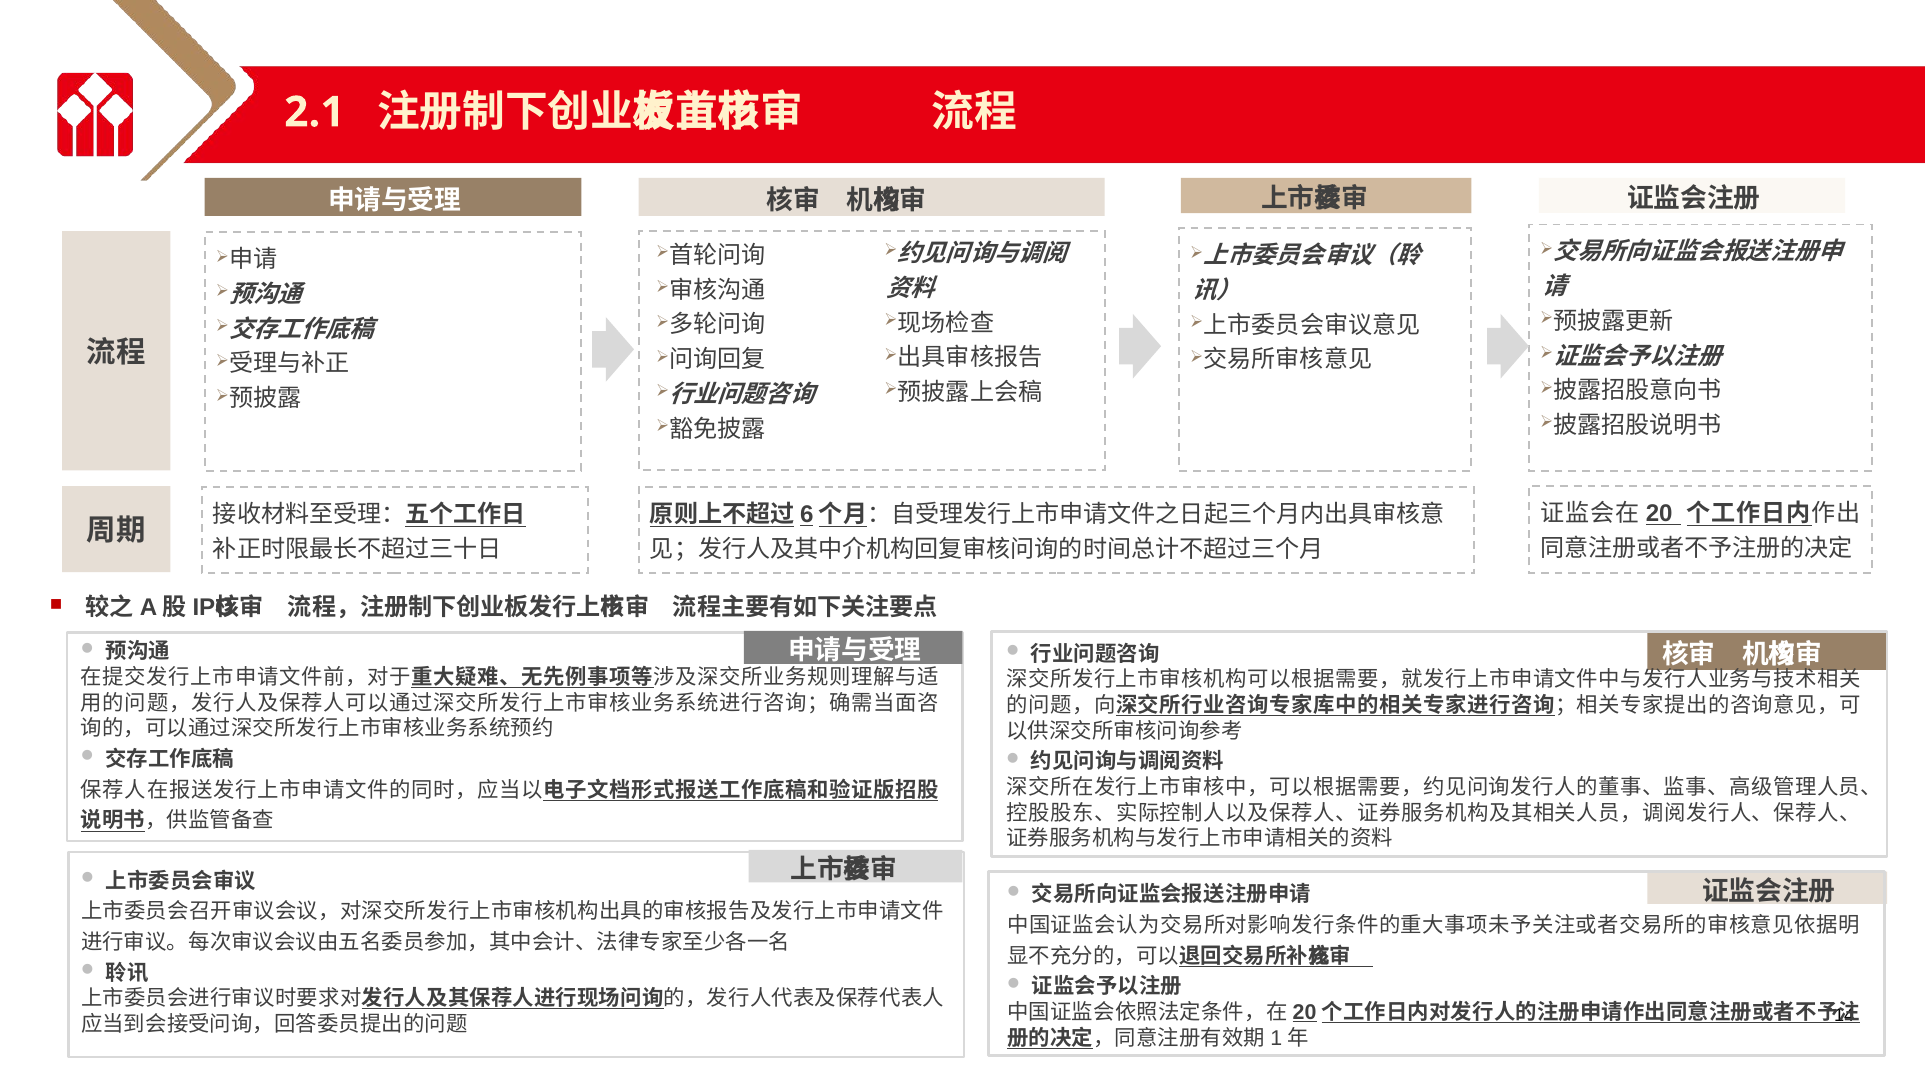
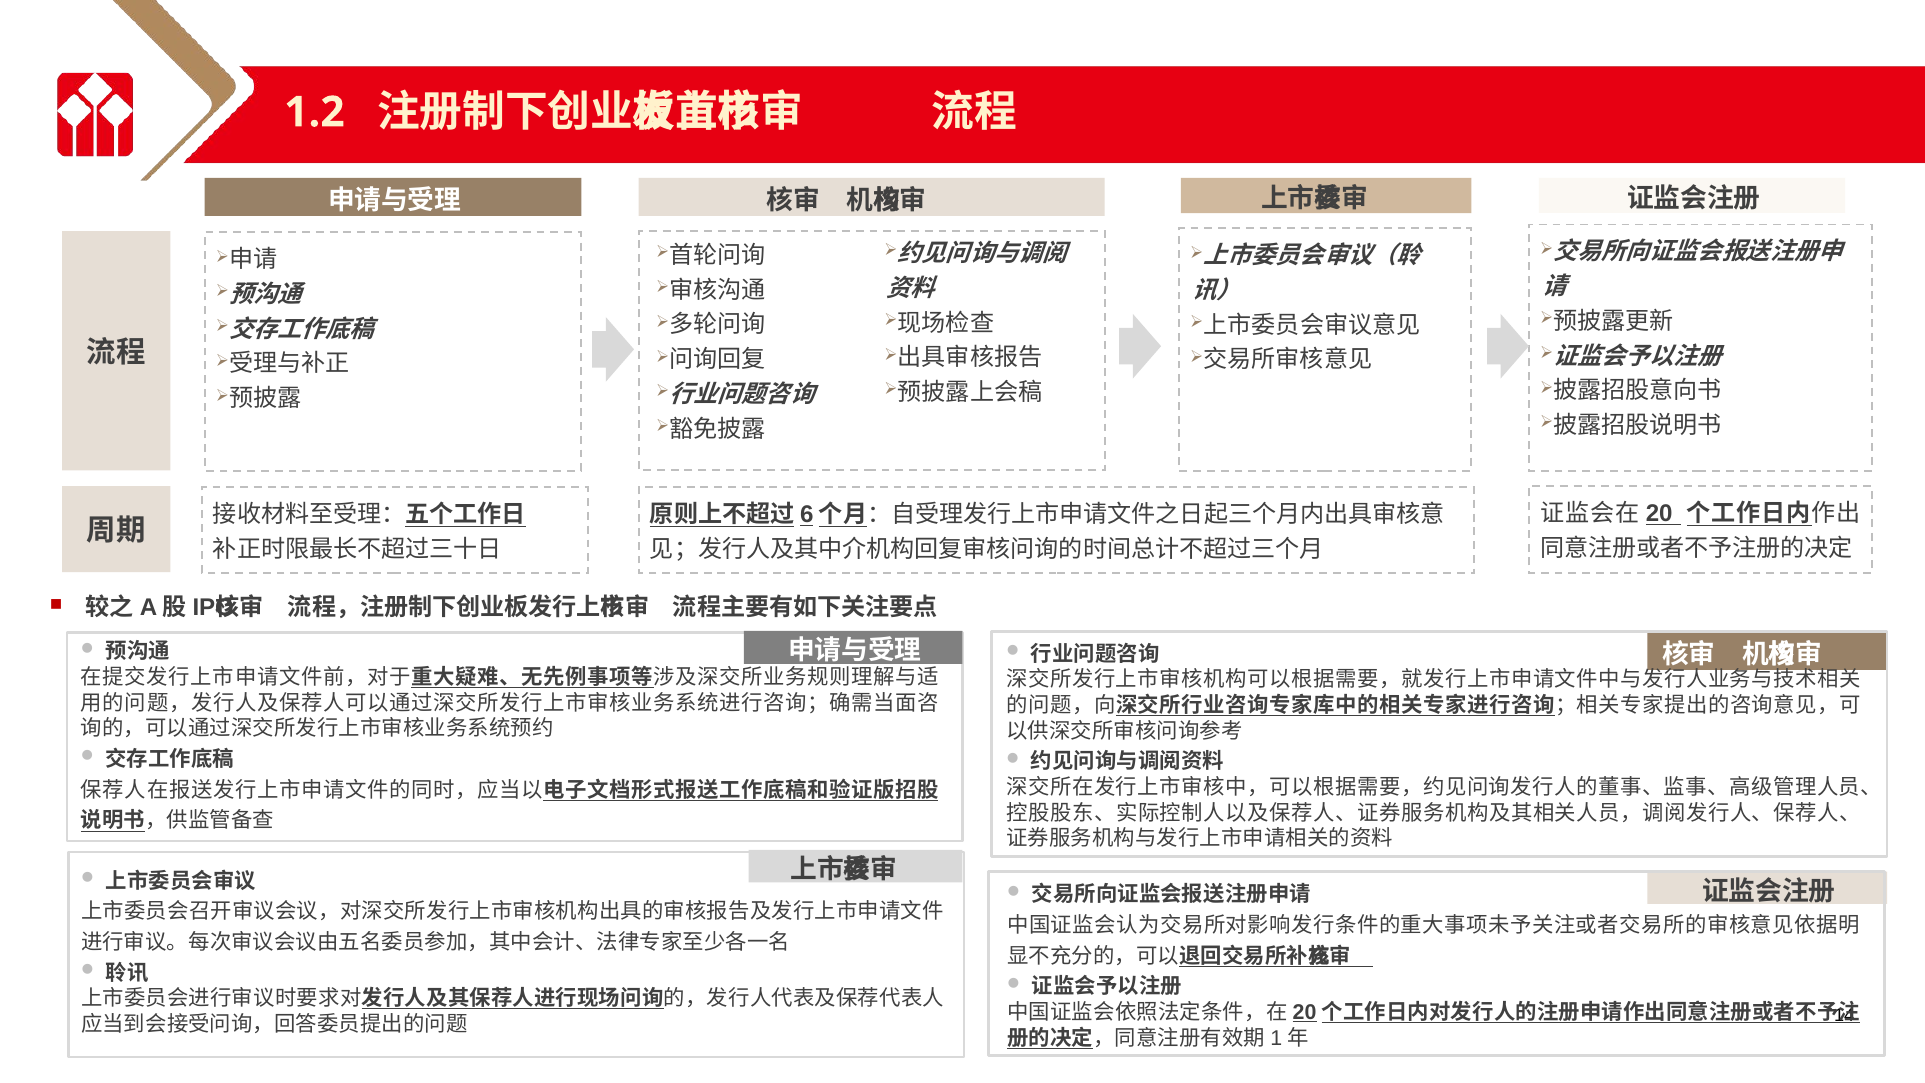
2.1: 2.1 -> 1.2
